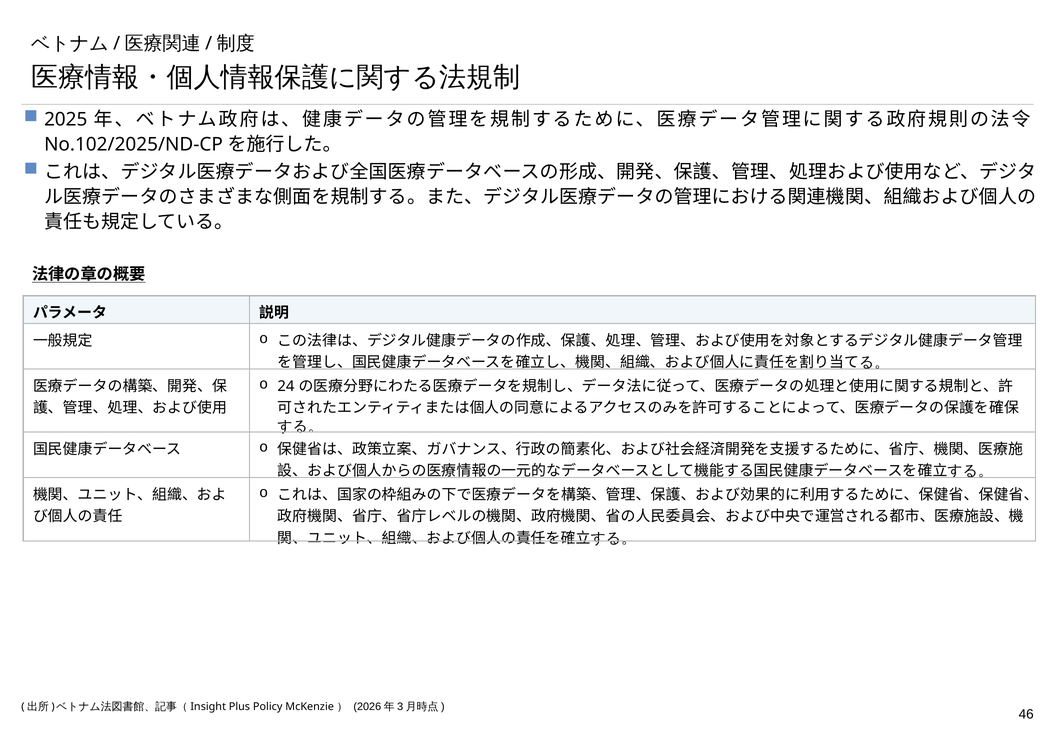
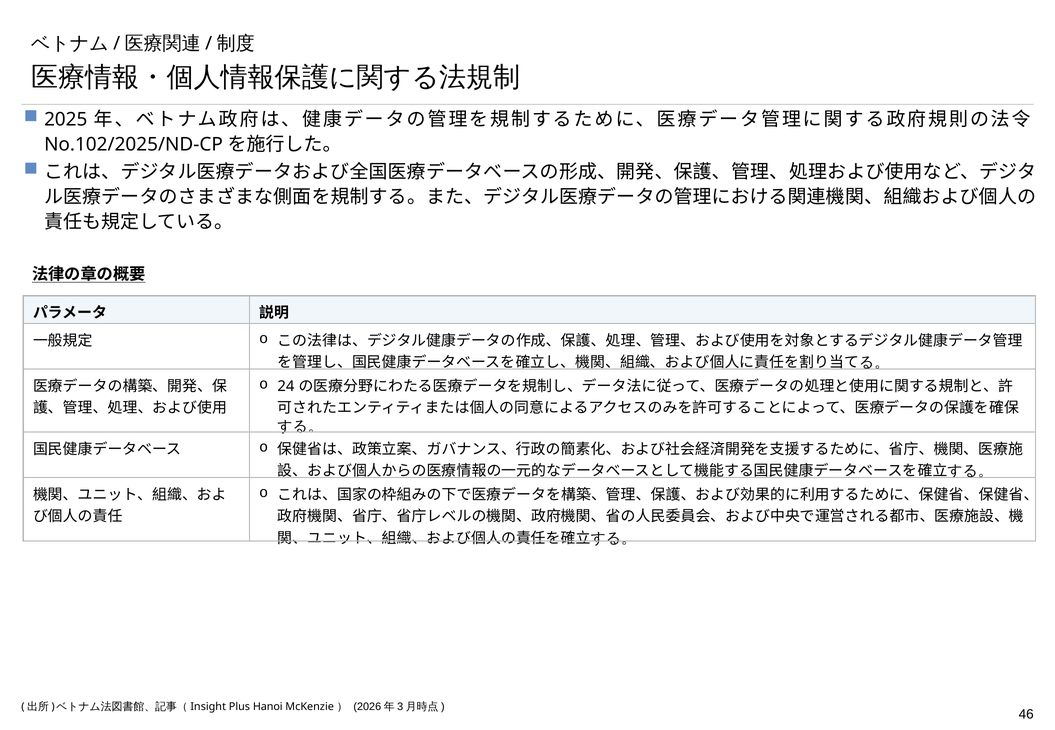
Policy: Policy -> Hanoi
